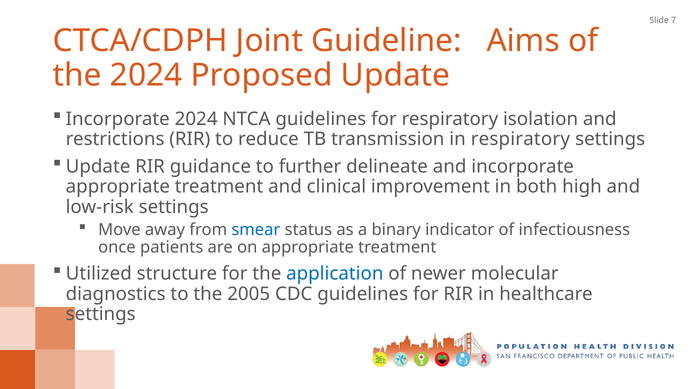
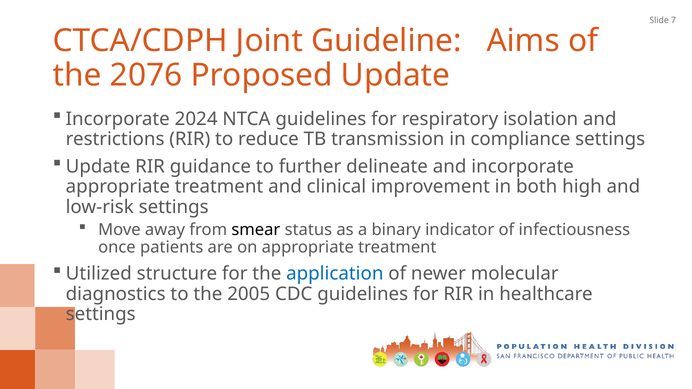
the 2024: 2024 -> 2076
in respiratory: respiratory -> compliance
smear colour: blue -> black
